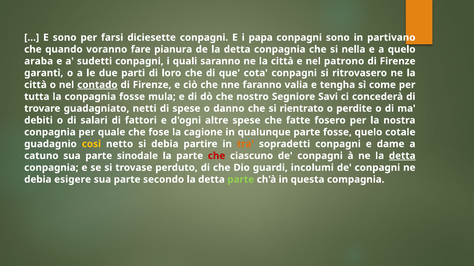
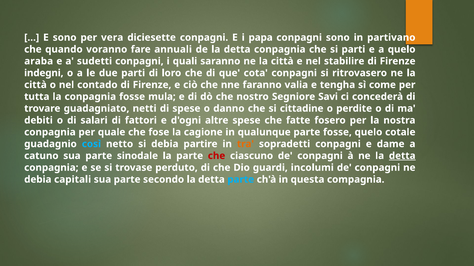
farsi: farsi -> vera
pianura: pianura -> annuali
si nella: nella -> parti
patrono: patrono -> stabilire
garantì: garantì -> indegni
contado underline: present -> none
rientrato: rientrato -> cittadine
così colour: yellow -> light blue
esigere: esigere -> capitali
parte at (241, 180) colour: light green -> light blue
